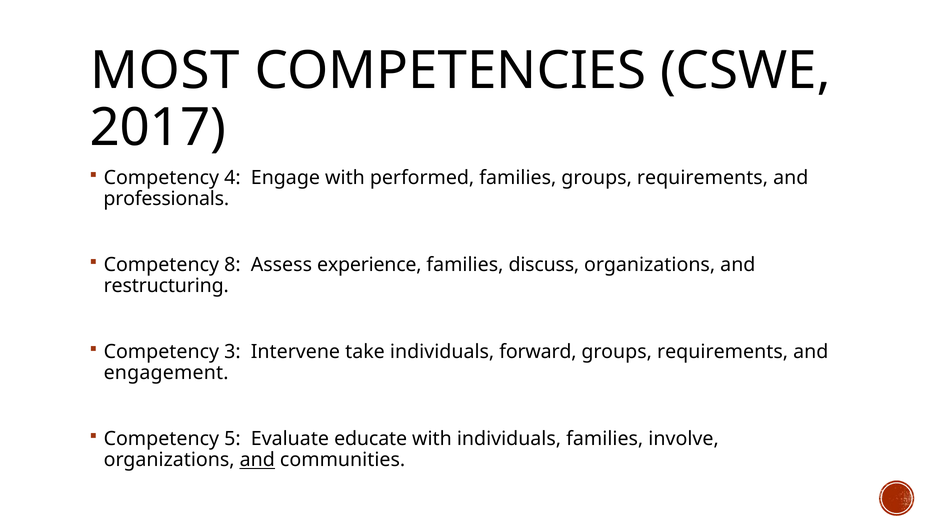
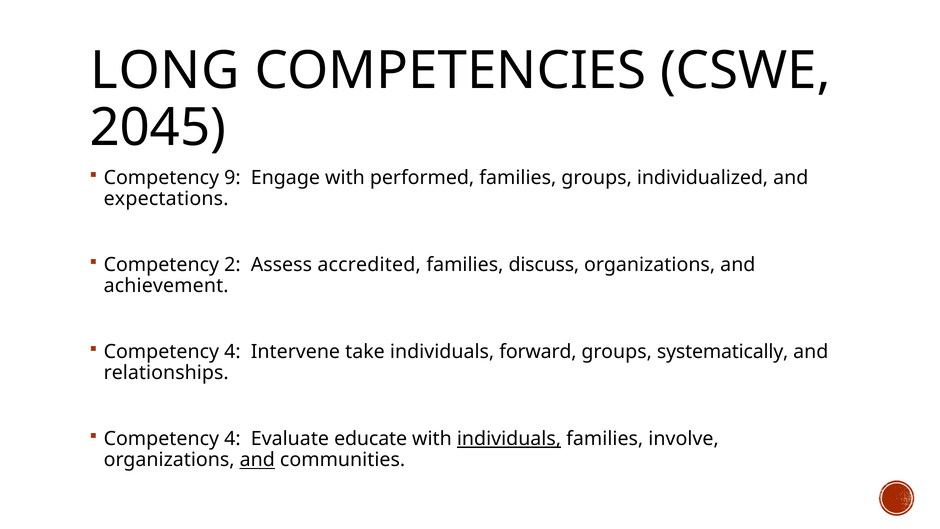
MOST: MOST -> LONG
2017: 2017 -> 2045
4: 4 -> 9
families groups requirements: requirements -> individualized
professionals: professionals -> expectations
8: 8 -> 2
experience: experience -> accredited
restructuring: restructuring -> achievement
3 at (232, 352): 3 -> 4
requirements at (723, 352): requirements -> systematically
engagement: engagement -> relationships
5 at (232, 439): 5 -> 4
individuals at (509, 439) underline: none -> present
